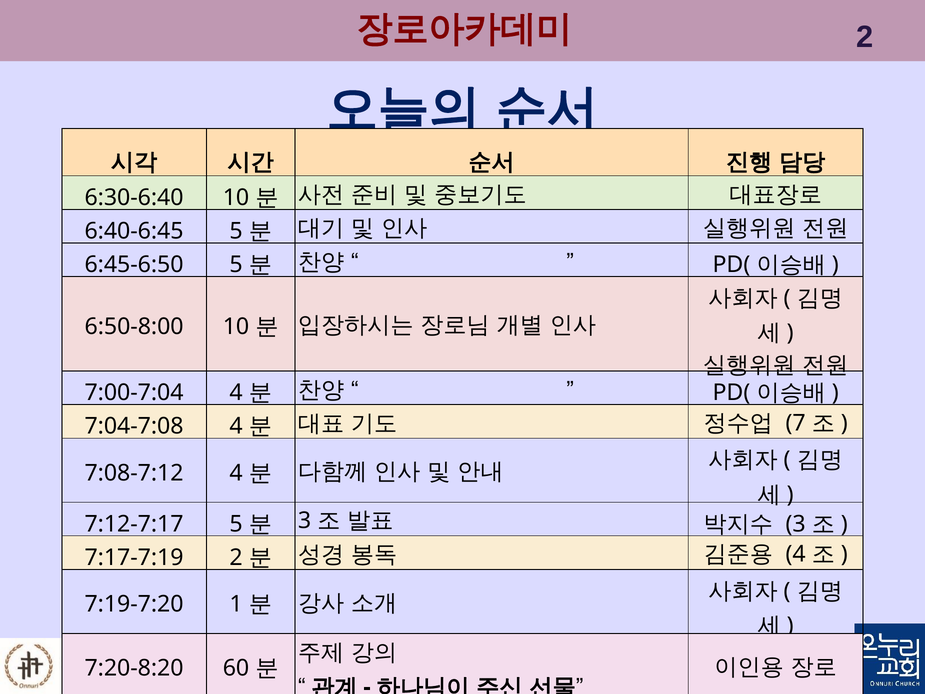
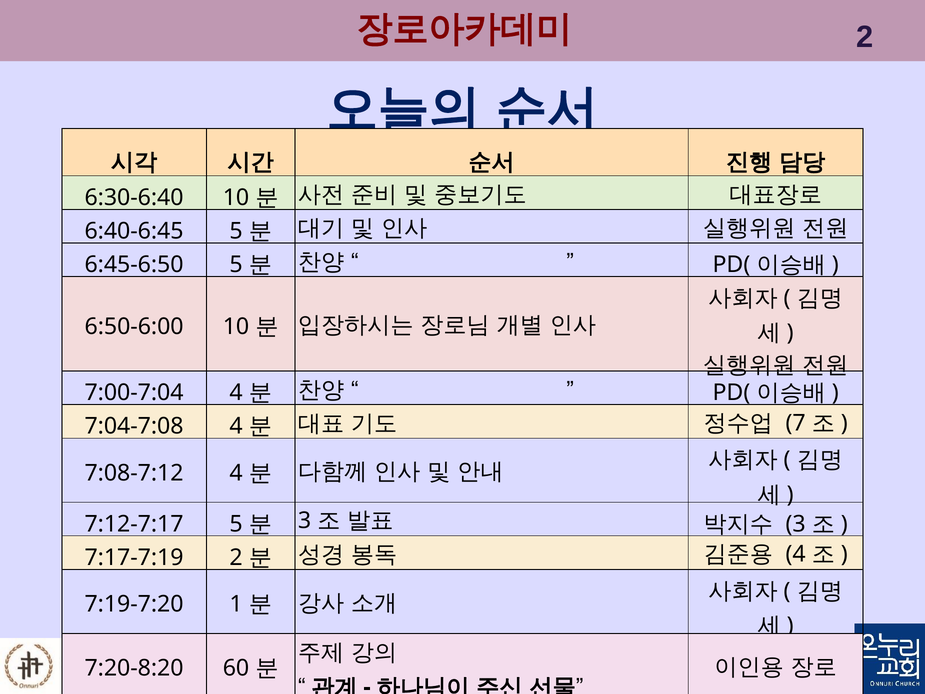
6:50-8:00: 6:50-8:00 -> 6:50-6:00
